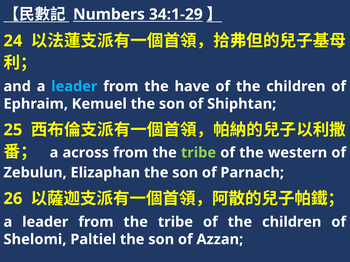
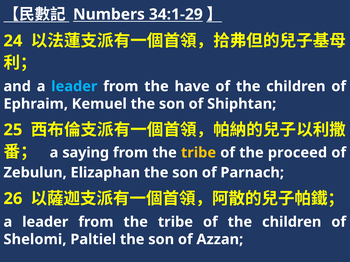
across: across -> saying
tribe at (199, 153) colour: light green -> yellow
western: western -> proceed
